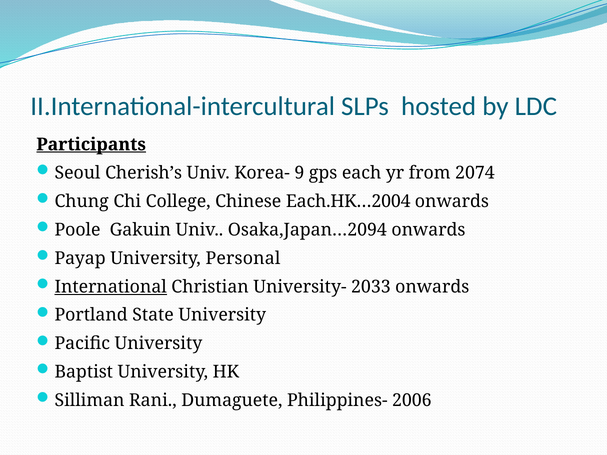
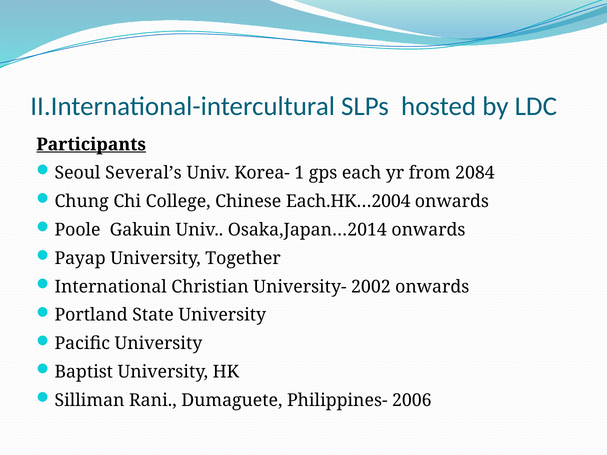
Cherish’s: Cherish’s -> Several’s
9: 9 -> 1
2074: 2074 -> 2084
Osaka,Japan…2094: Osaka,Japan…2094 -> Osaka,Japan…2014
Personal: Personal -> Together
International underline: present -> none
2033: 2033 -> 2002
